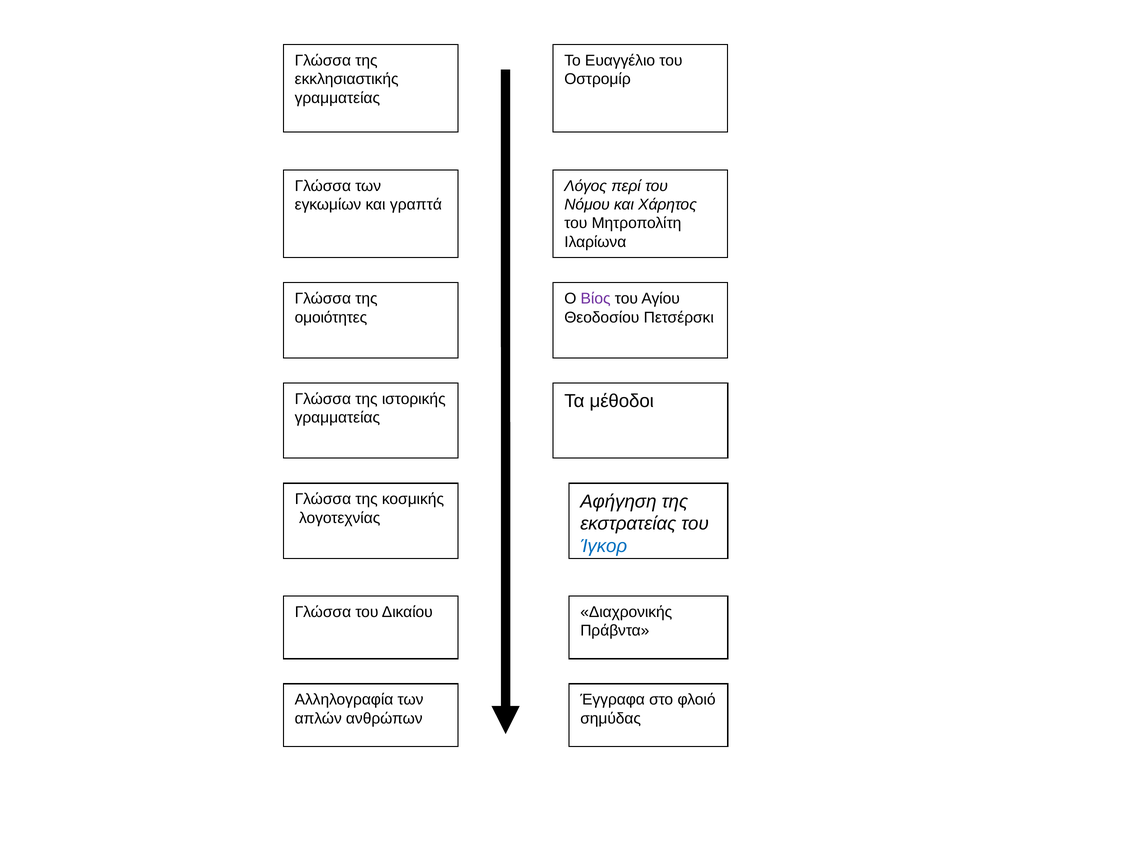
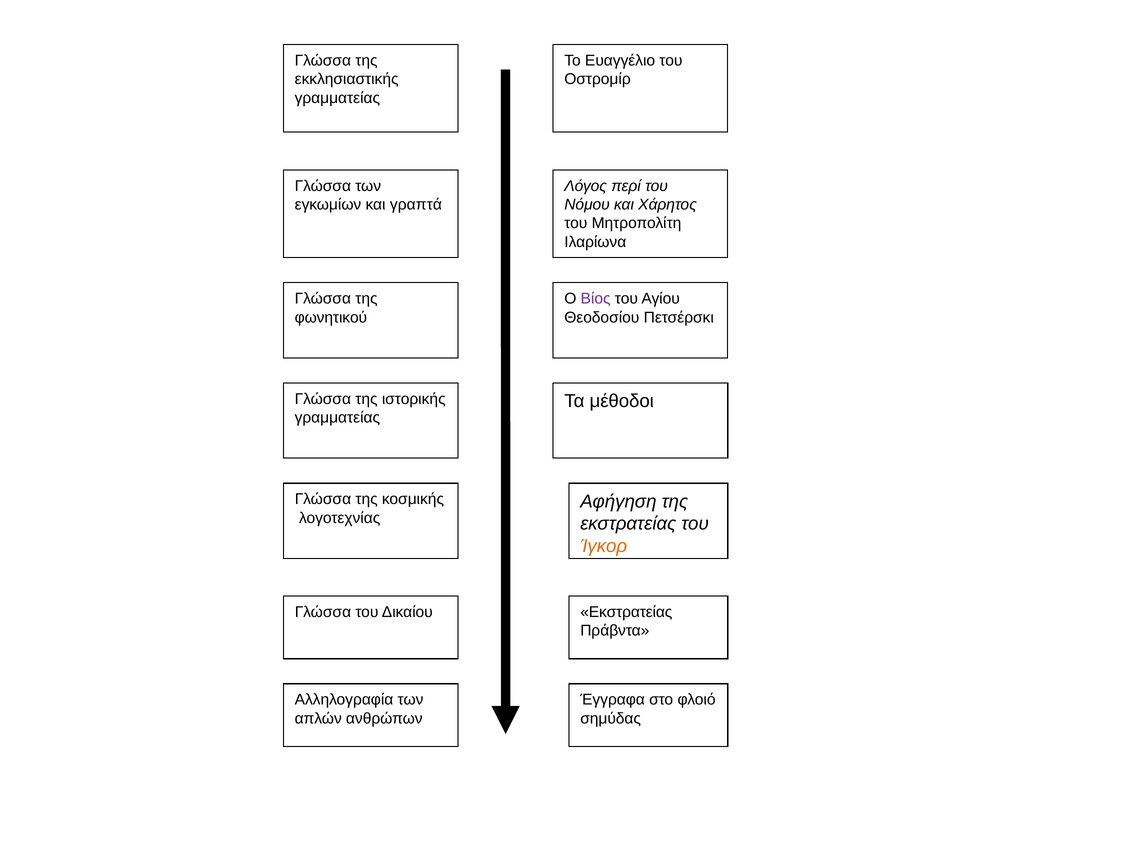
ομοιότητες: ομοιότητες -> φωνητικού
Ίγκορ colour: blue -> orange
Δικαίου Διαχρονικής: Διαχρονικής -> Εκστρατείας
